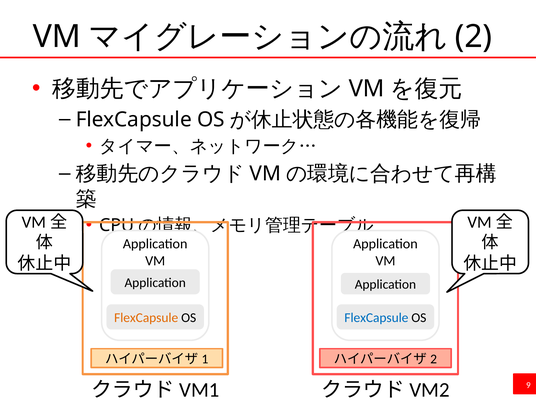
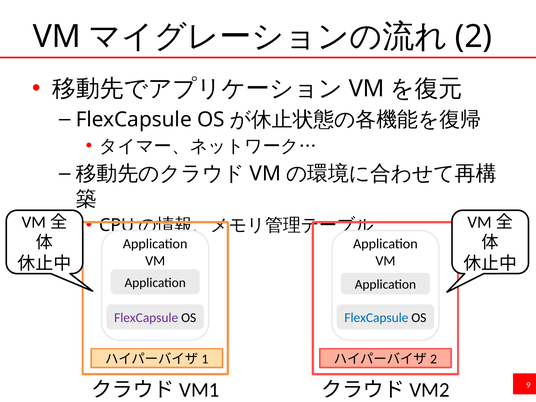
FlexCapsule at (146, 318) colour: orange -> purple
